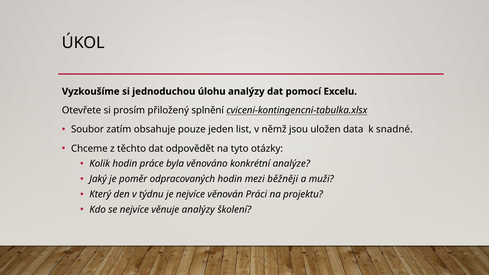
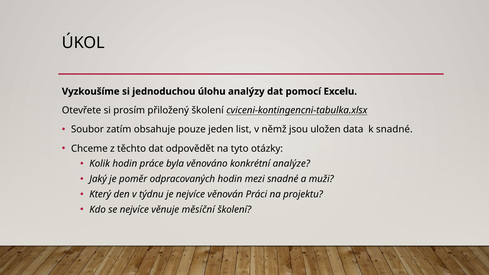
přiložený splnění: splnění -> školení
mezi běžněji: běžněji -> snadné
věnuje analýzy: analýzy -> měsíční
